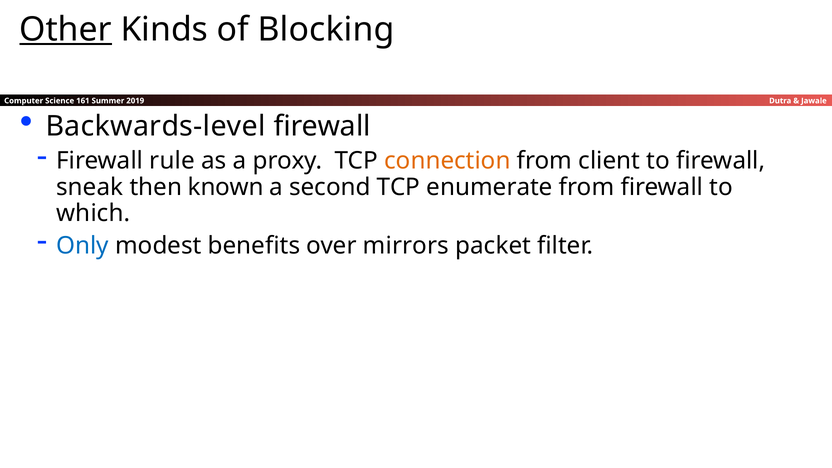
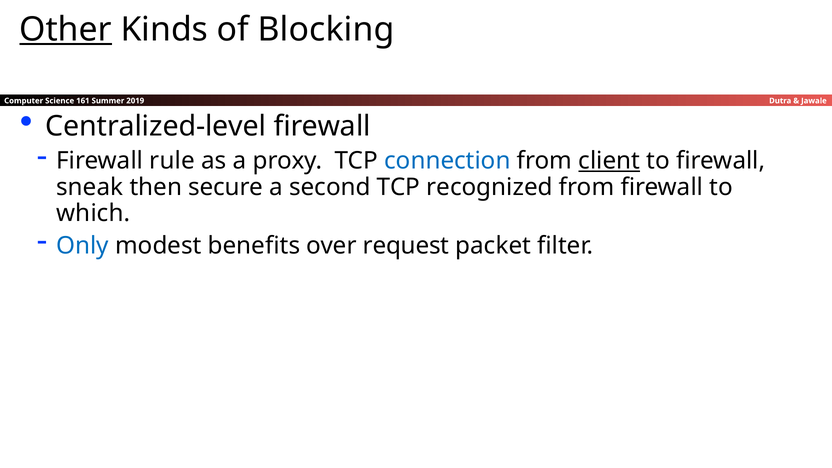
Backwards-level: Backwards-level -> Centralized-level
connection colour: orange -> blue
client underline: none -> present
known: known -> secure
enumerate: enumerate -> recognized
mirrors: mirrors -> request
